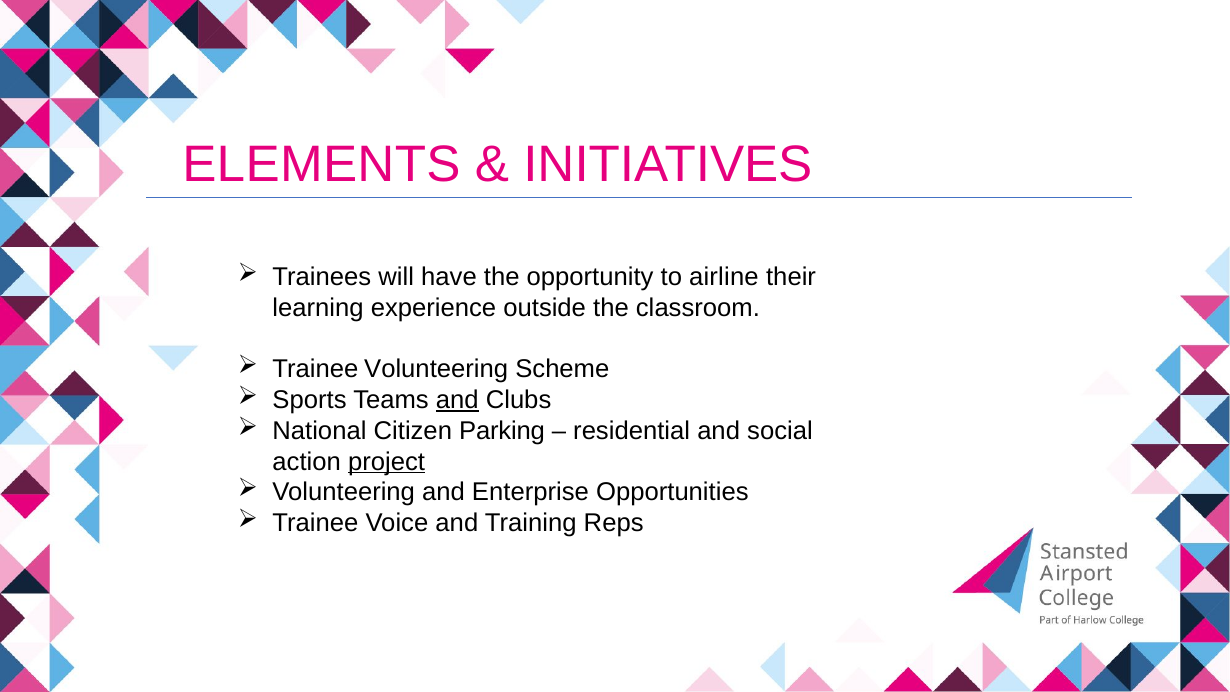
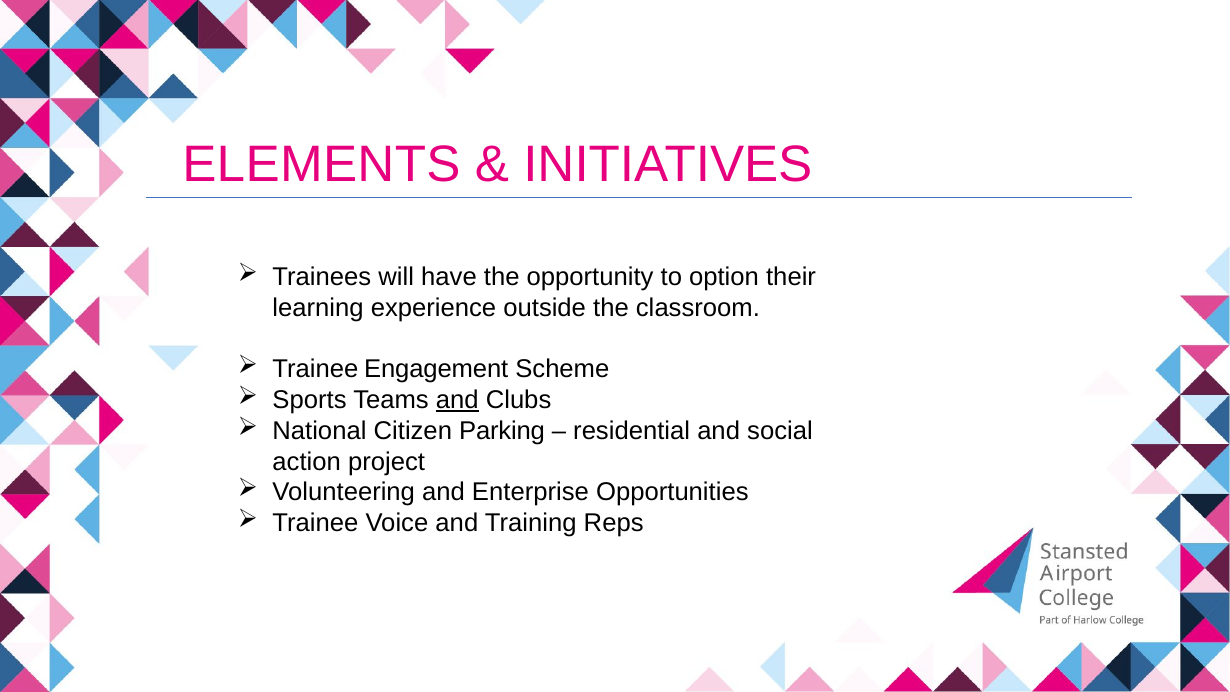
airline: airline -> option
Trainee Volunteering: Volunteering -> Engagement
project underline: present -> none
